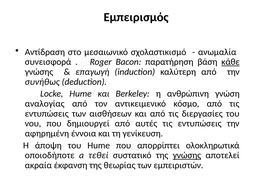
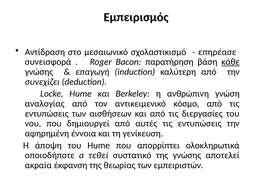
ανωμαλία: ανωμαλία -> επηρέασε
συνήθως: συνήθως -> συνεχίζει
γνώσης at (187, 156) underline: present -> none
